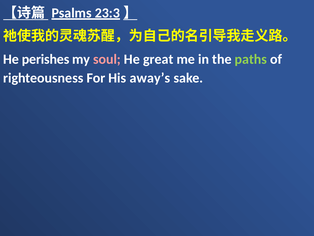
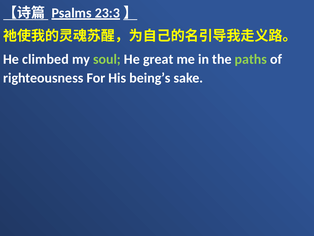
perishes: perishes -> climbed
soul colour: pink -> light green
away’s: away’s -> being’s
